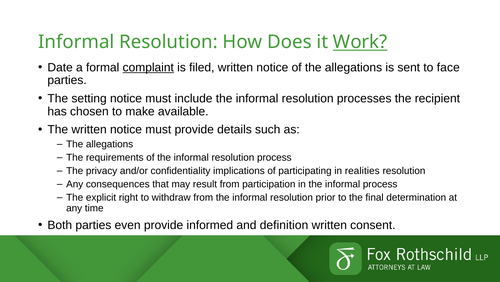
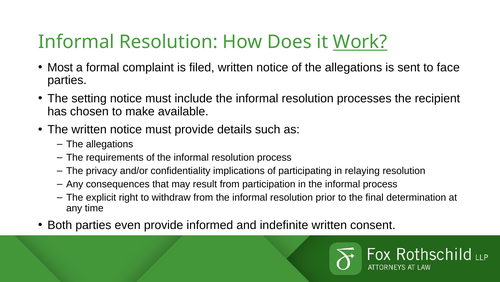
Date: Date -> Most
complaint underline: present -> none
realities: realities -> relaying
definition: definition -> indefinite
